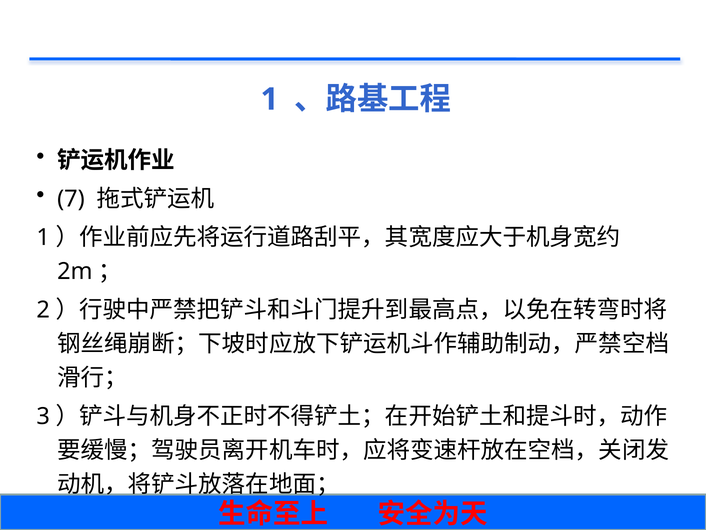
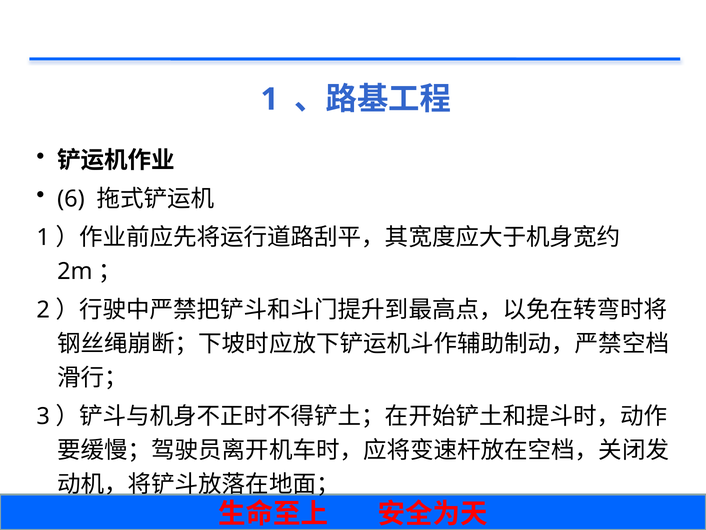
7: 7 -> 6
